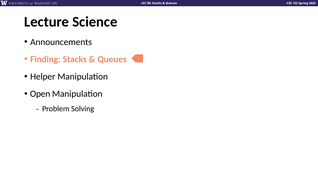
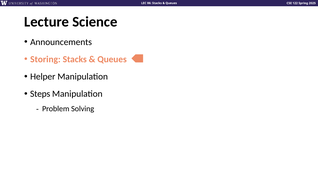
Finding: Finding -> Storing
Open: Open -> Steps
